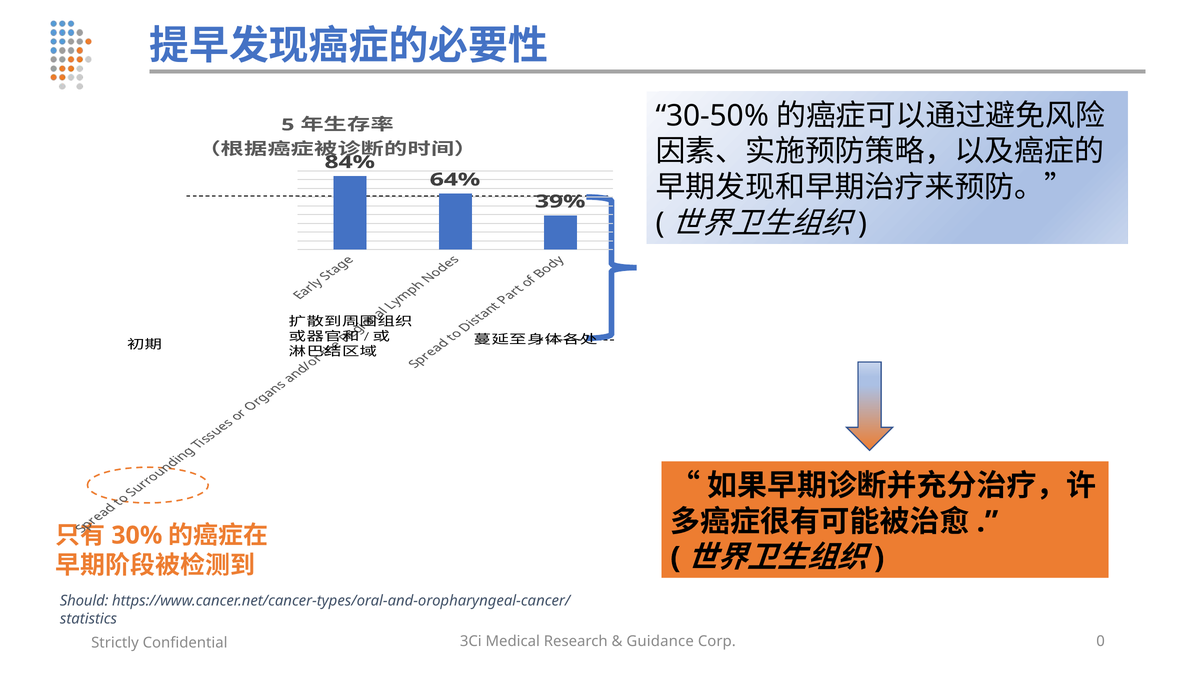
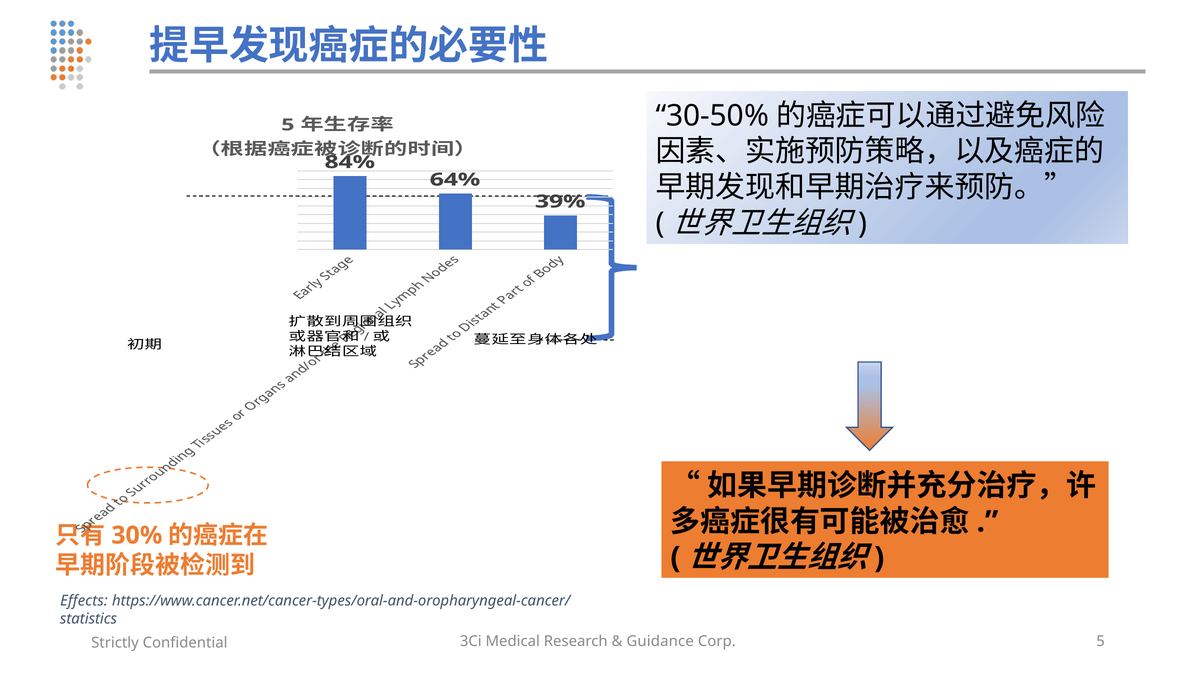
Should: Should -> Effects
Corp 0: 0 -> 5
